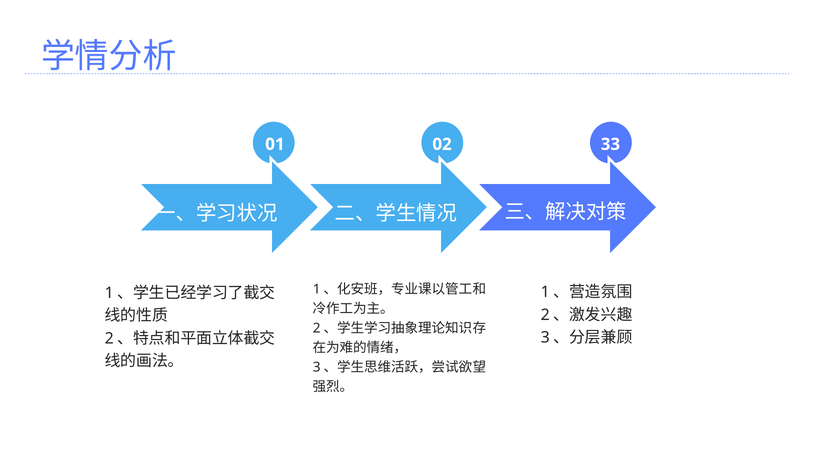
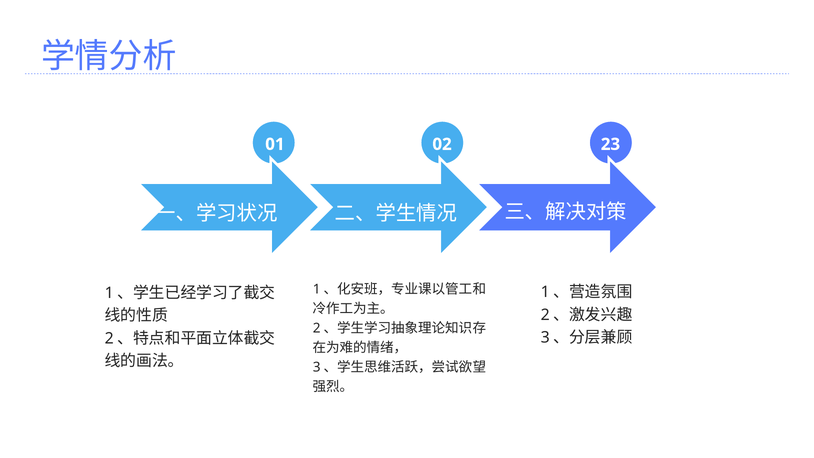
33: 33 -> 23
